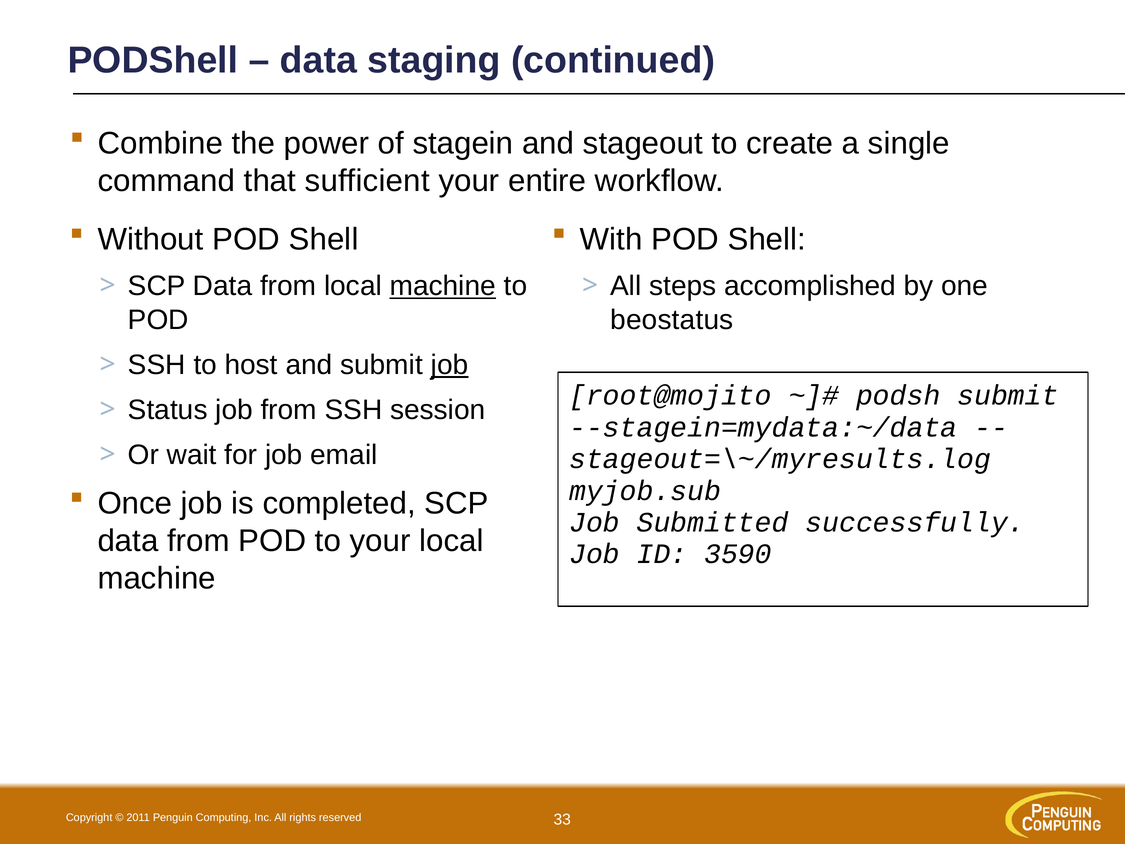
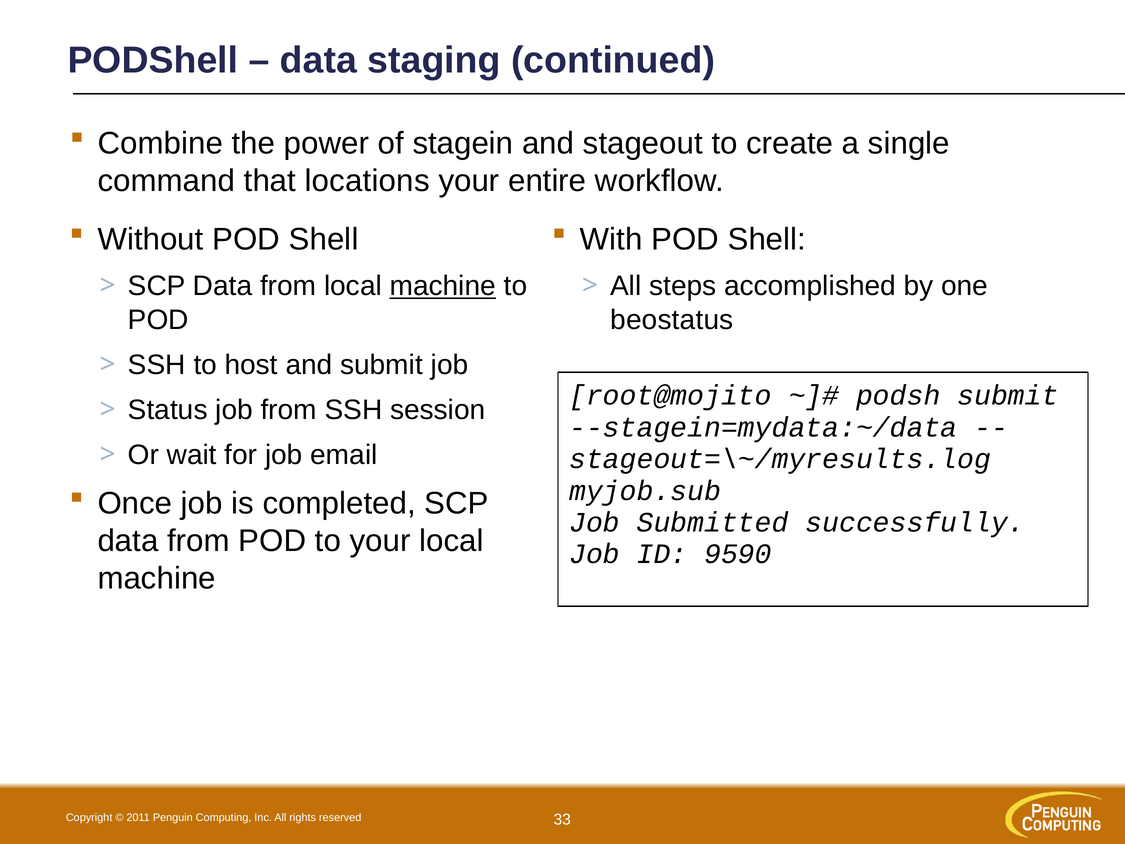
sufficient: sufficient -> locations
job at (450, 365) underline: present -> none
3590: 3590 -> 9590
